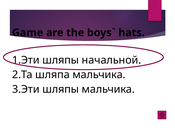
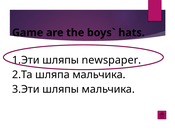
начальной: начальной -> newspaper
